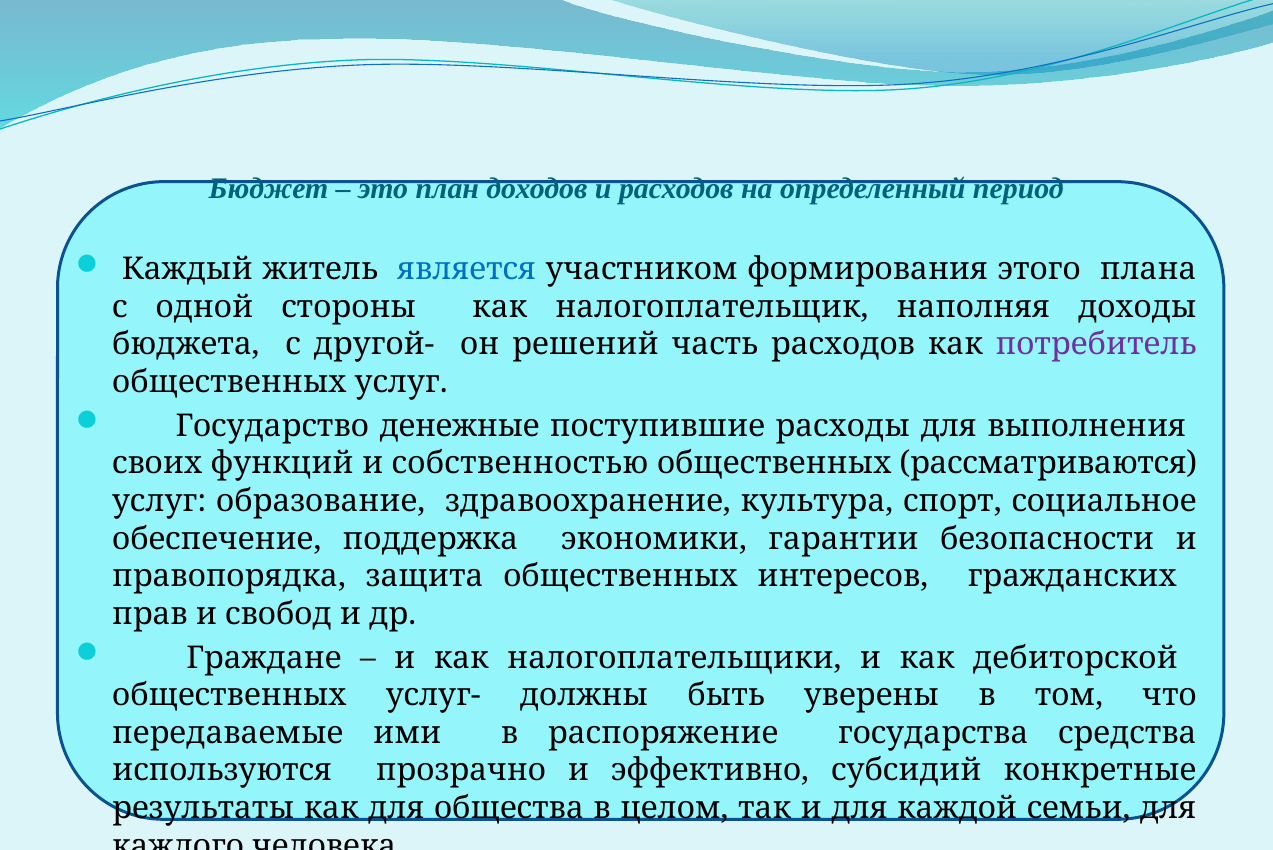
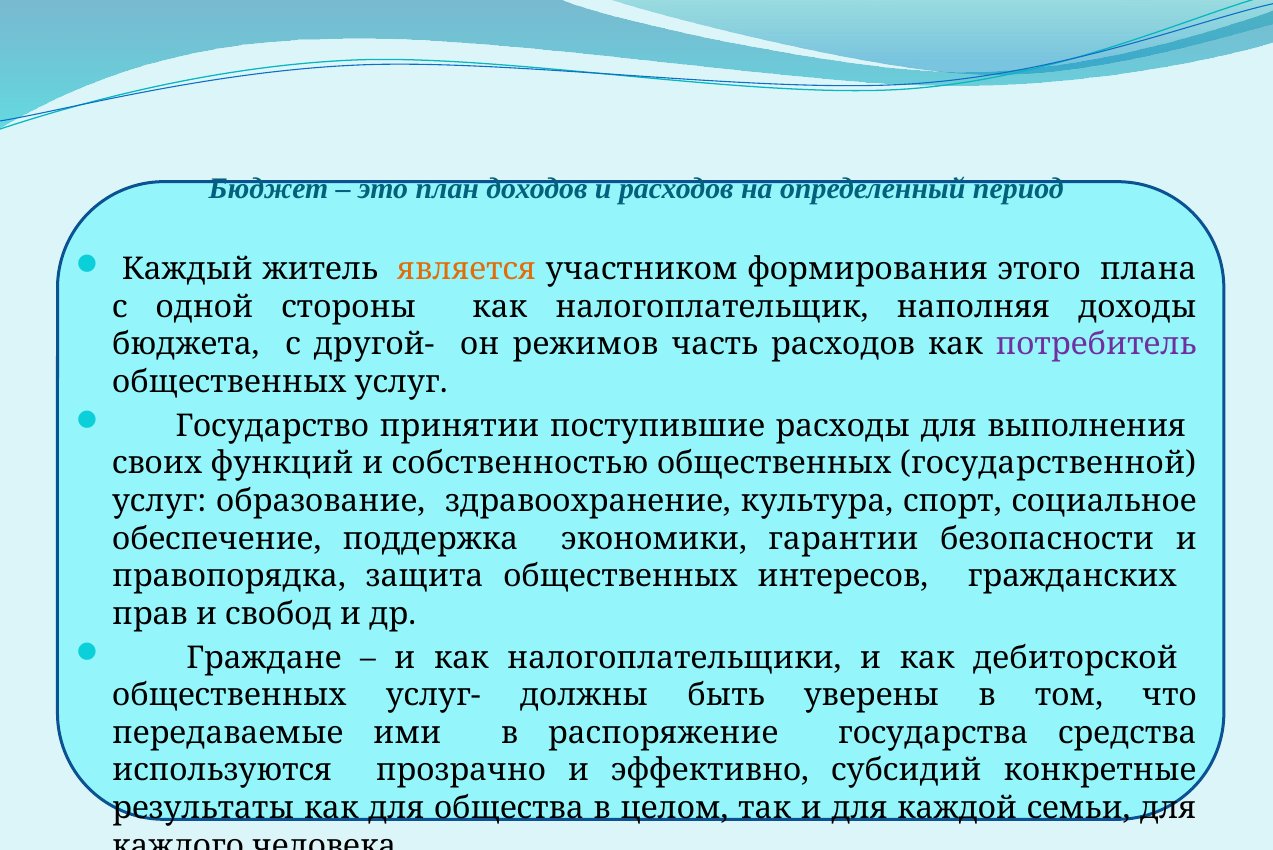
является colour: blue -> orange
решений: решений -> режимов
денежные: денежные -> принятии
рассматриваются: рассматриваются -> государственной
